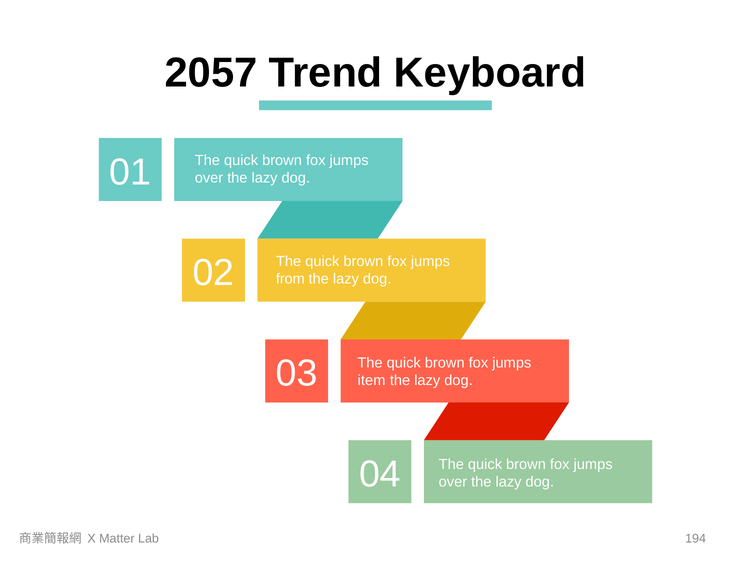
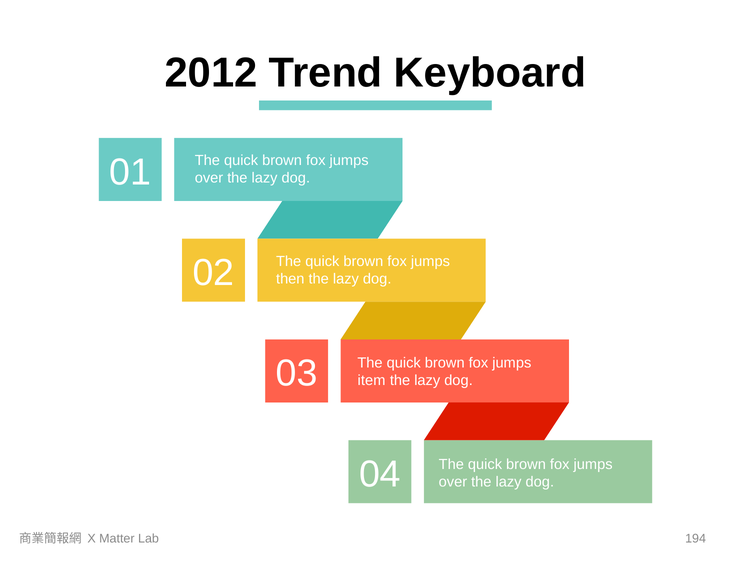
2057: 2057 -> 2012
from: from -> then
